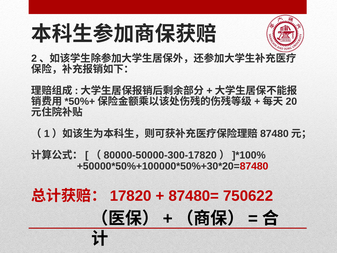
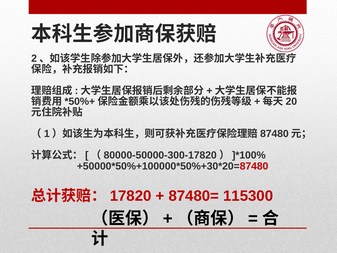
750622: 750622 -> 115300
